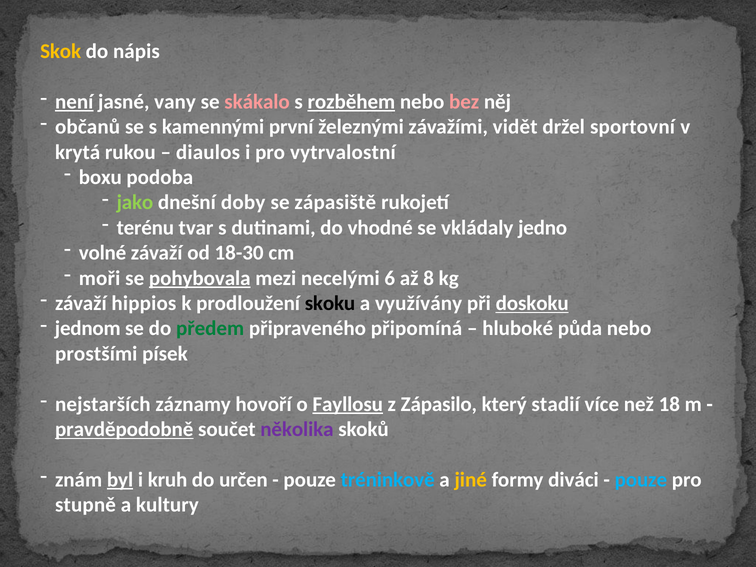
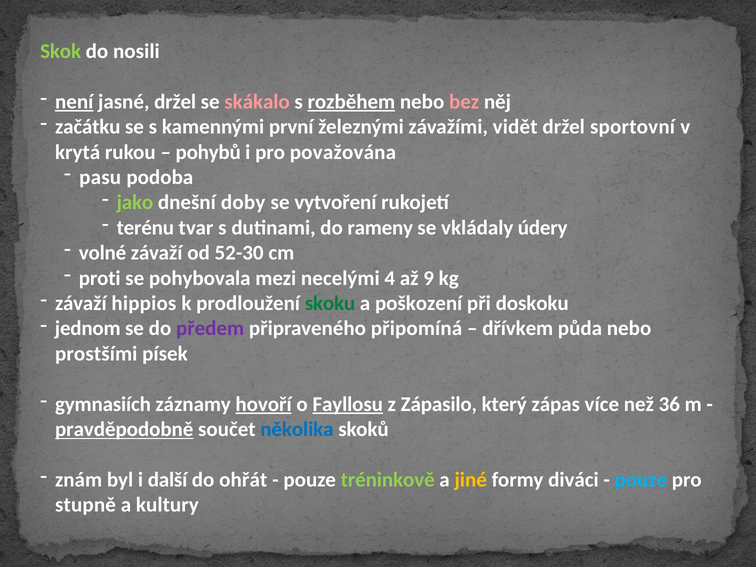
Skok colour: yellow -> light green
nápis: nápis -> nosili
jasné vany: vany -> držel
občanů: občanů -> začátku
diaulos: diaulos -> pohybů
vytrvalostní: vytrvalostní -> považována
boxu: boxu -> pasu
zápasiště: zápasiště -> vytvoření
vhodné: vhodné -> rameny
jedno: jedno -> údery
18-30: 18-30 -> 52-30
moři: moři -> proti
pohybovala underline: present -> none
6: 6 -> 4
8: 8 -> 9
skoku colour: black -> green
využívány: využívány -> poškození
doskoku underline: present -> none
předem colour: green -> purple
hluboké: hluboké -> dřívkem
nejstarších: nejstarších -> gymnasiích
hovoří underline: none -> present
stadií: stadií -> zápas
18: 18 -> 36
několika colour: purple -> blue
byl underline: present -> none
kruh: kruh -> další
určen: určen -> ohřát
tréninkově colour: light blue -> light green
